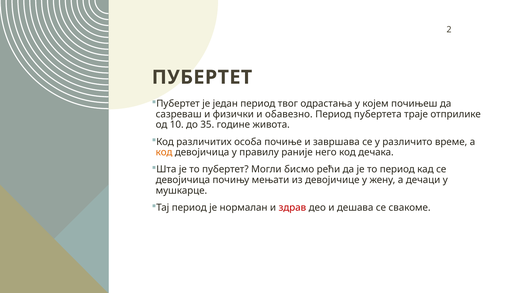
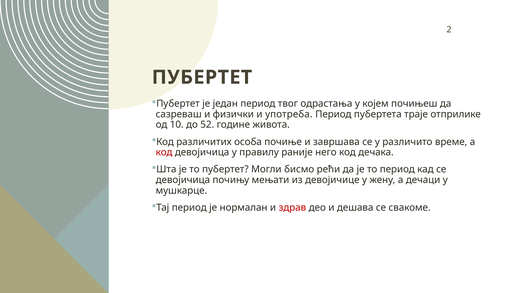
обавезно: обавезно -> употреба
35: 35 -> 52
код at (164, 152) colour: orange -> red
